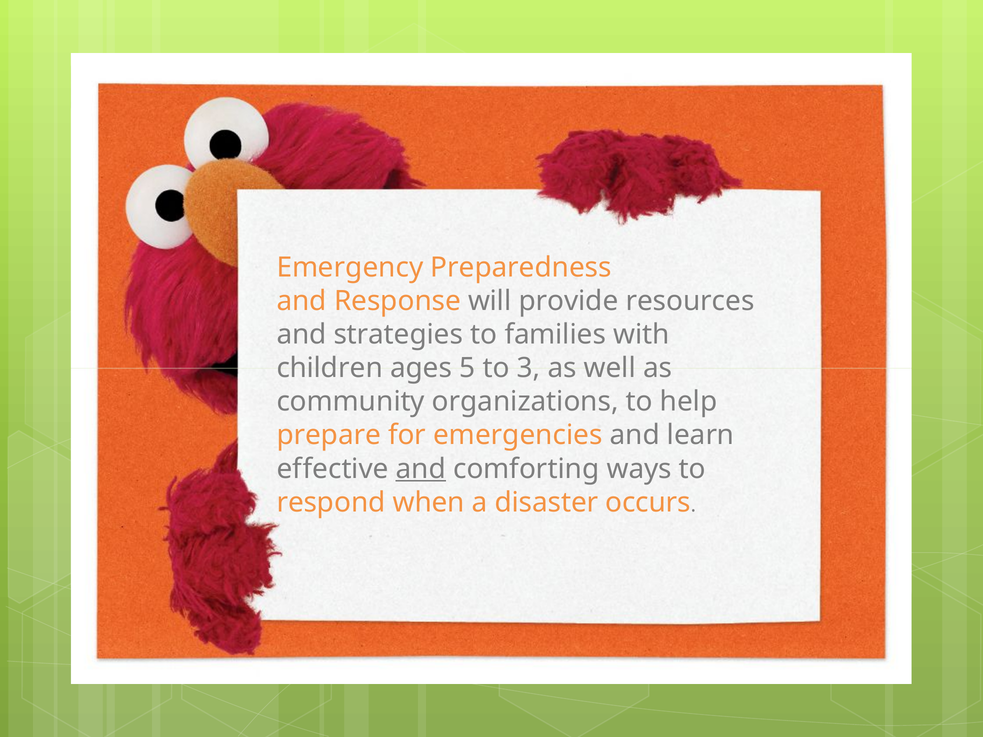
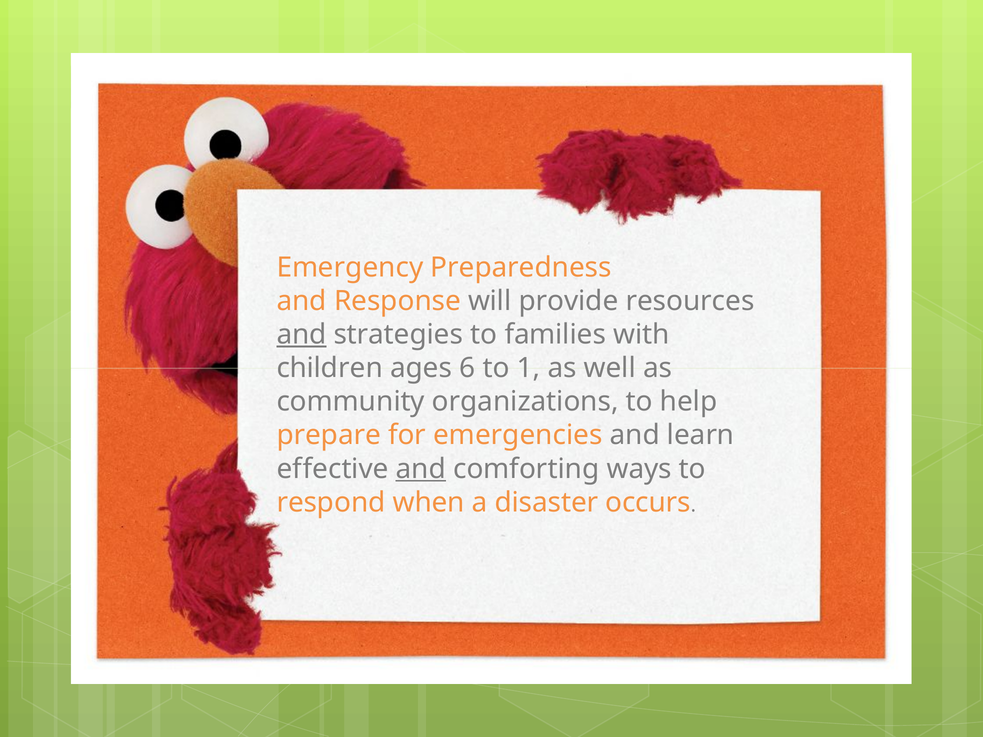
and at (302, 335) underline: none -> present
5: 5 -> 6
3: 3 -> 1
